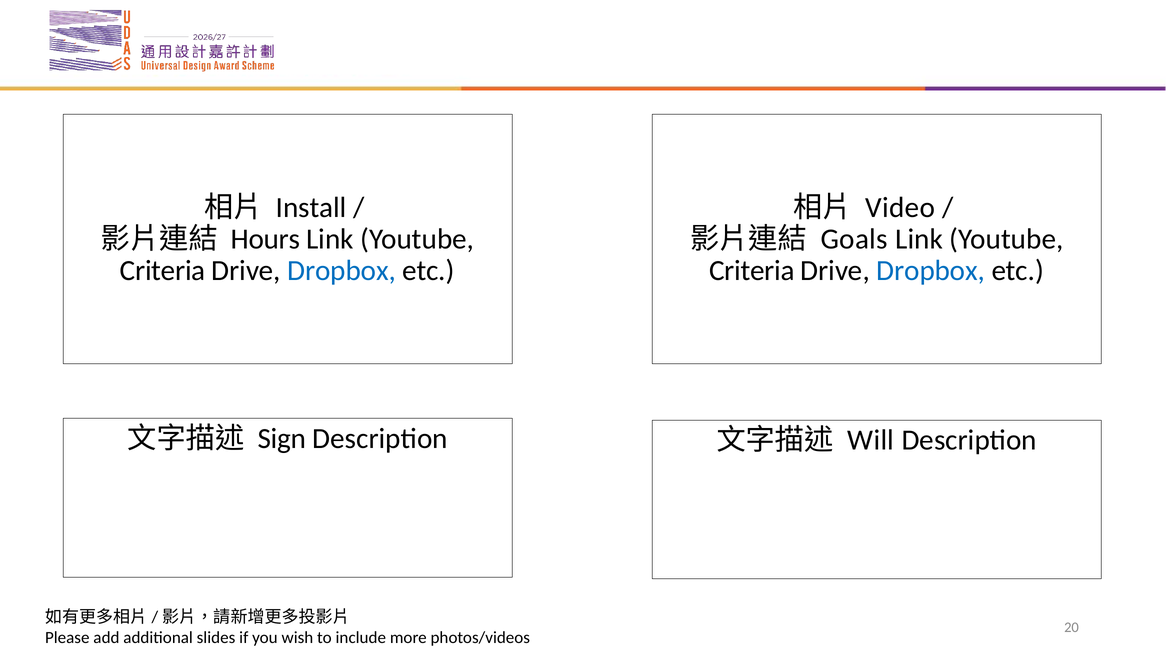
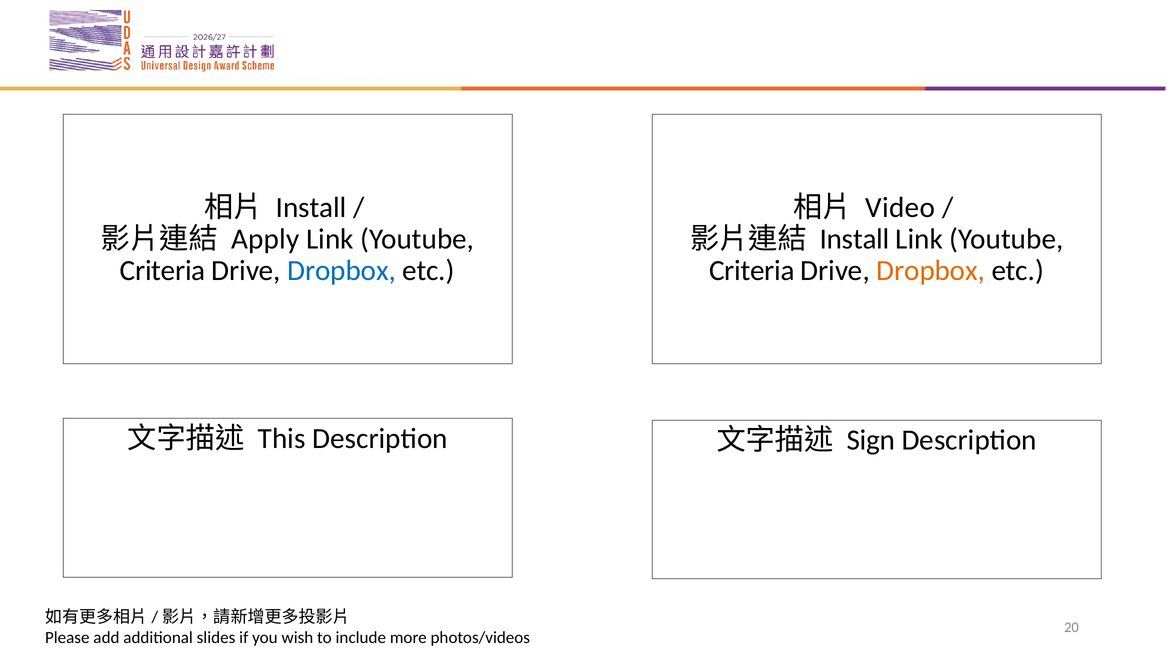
Hours: Hours -> Apply
Goals at (854, 239): Goals -> Install
Dropbox at (931, 270) colour: blue -> orange
Sign: Sign -> This
Will: Will -> Sign
